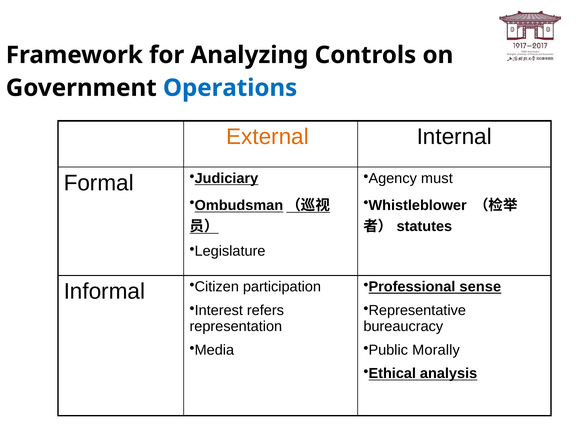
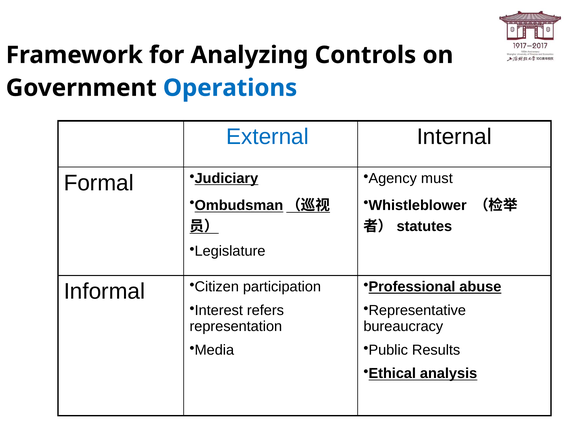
External colour: orange -> blue
sense: sense -> abuse
Morally: Morally -> Results
